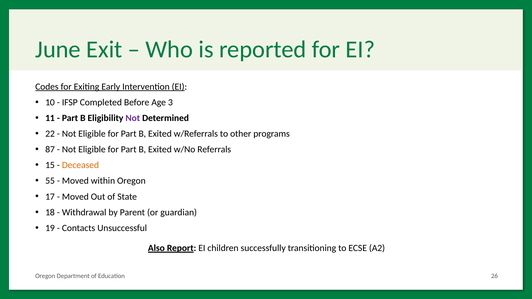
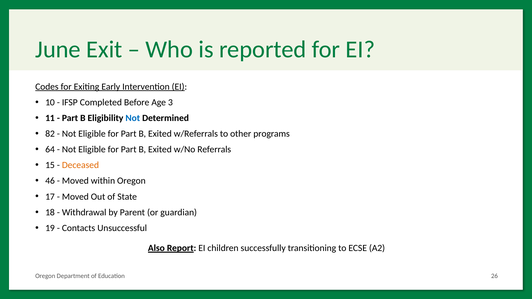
Not at (133, 118) colour: purple -> blue
22: 22 -> 82
87: 87 -> 64
55: 55 -> 46
